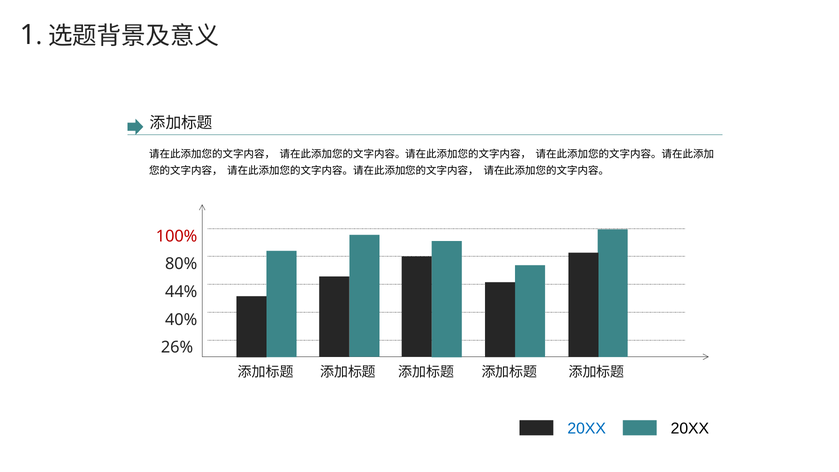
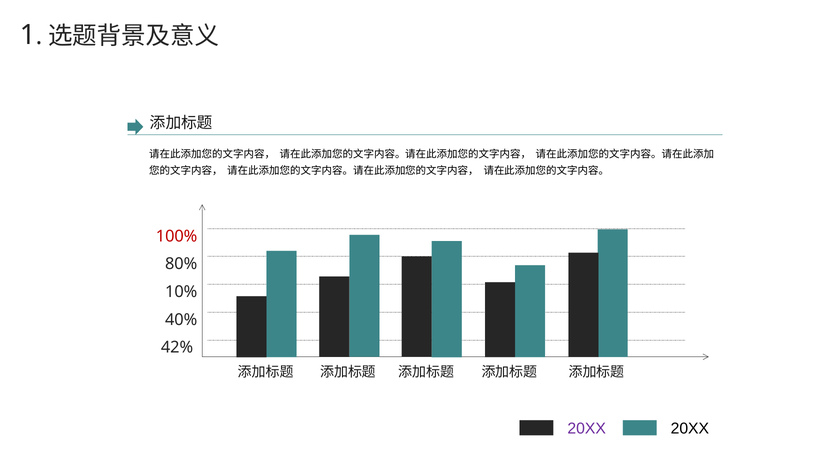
44%: 44% -> 10%
26%: 26% -> 42%
20XX at (587, 429) colour: blue -> purple
